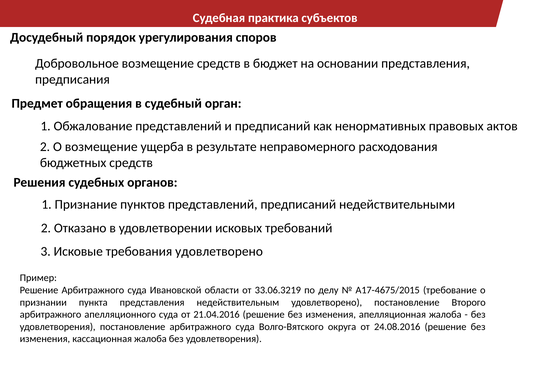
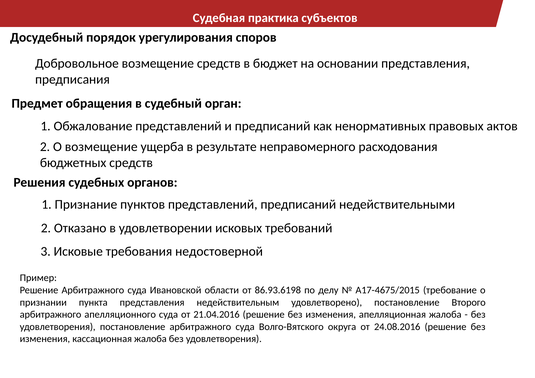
требования удовлетворено: удовлетворено -> недостоверной
33.06.3219: 33.06.3219 -> 86.93.6198
